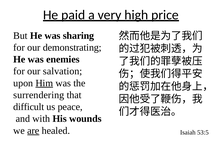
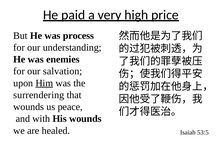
sharing: sharing -> process
demonstrating: demonstrating -> understanding
difficult at (29, 107): difficult -> wounds
are underline: present -> none
